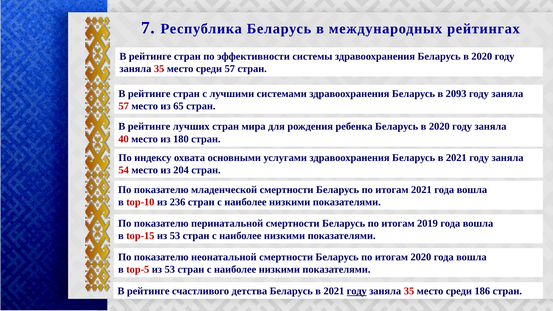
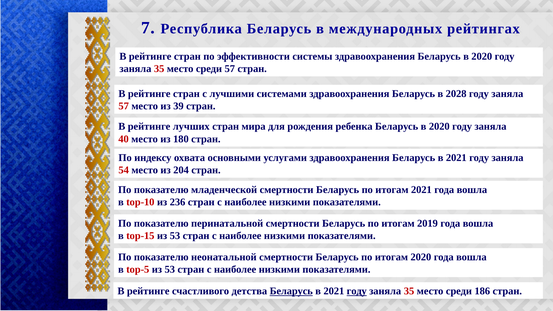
2093: 2093 -> 2028
65: 65 -> 39
Беларусь at (291, 291) underline: none -> present
